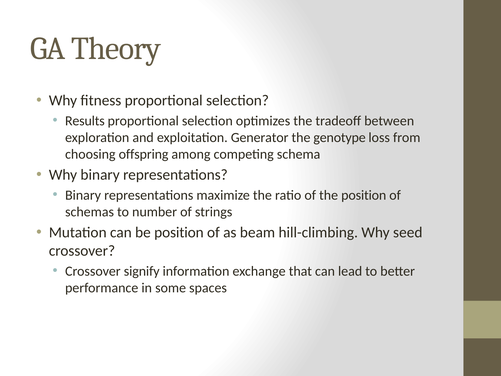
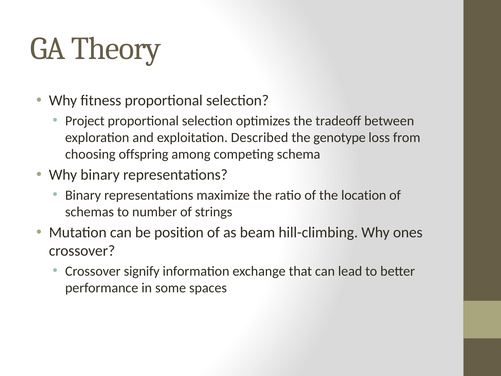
Results: Results -> Project
Generator: Generator -> Described
the position: position -> location
seed: seed -> ones
